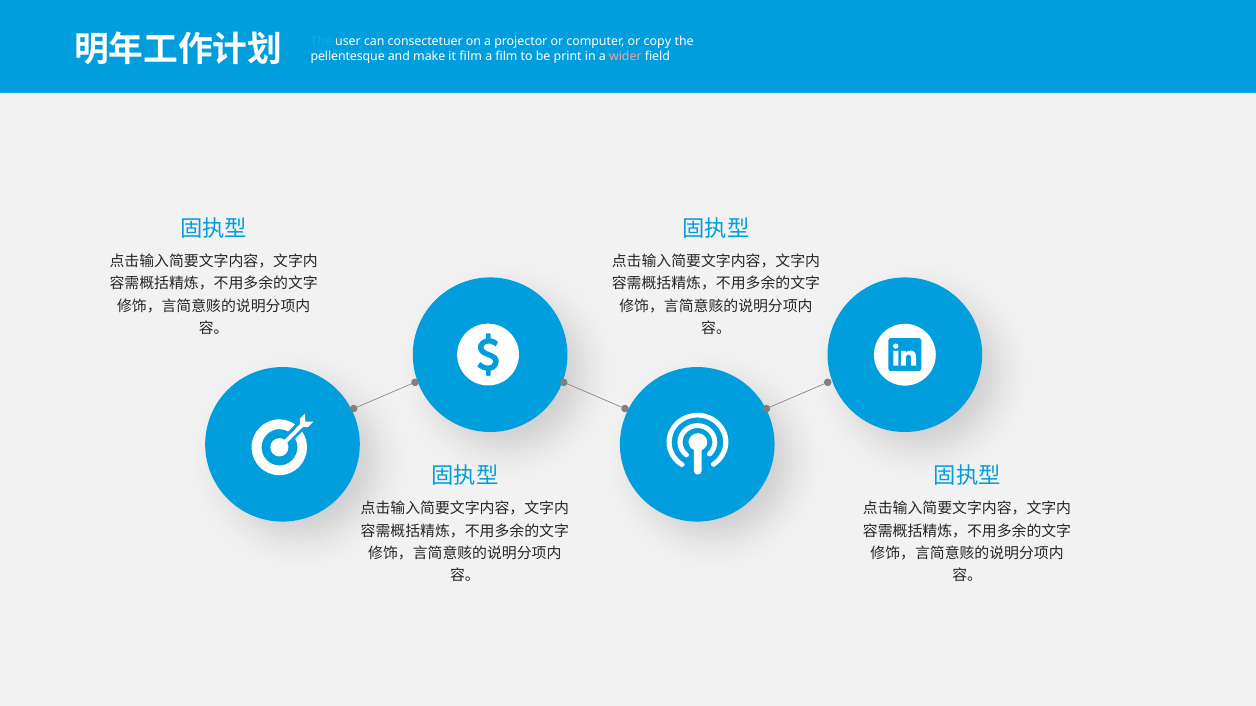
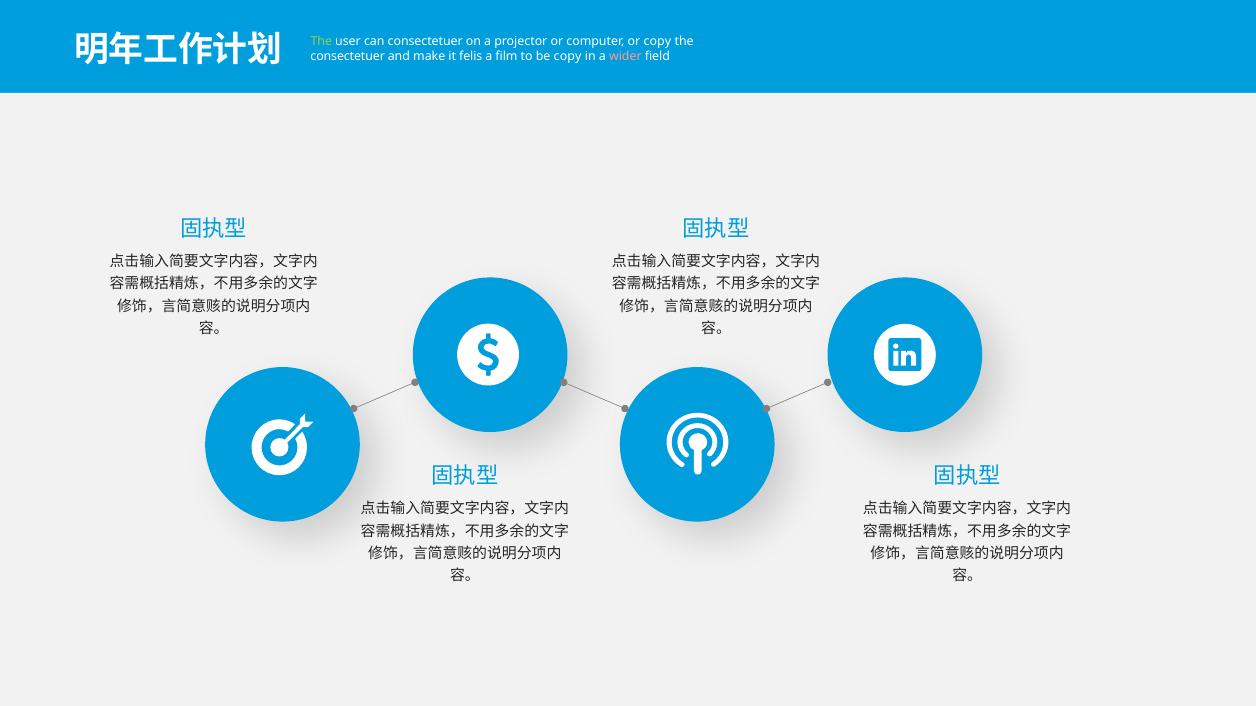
The at (321, 41) colour: light blue -> light green
pellentesque at (348, 56): pellentesque -> consectetuer
it film: film -> felis
be print: print -> copy
